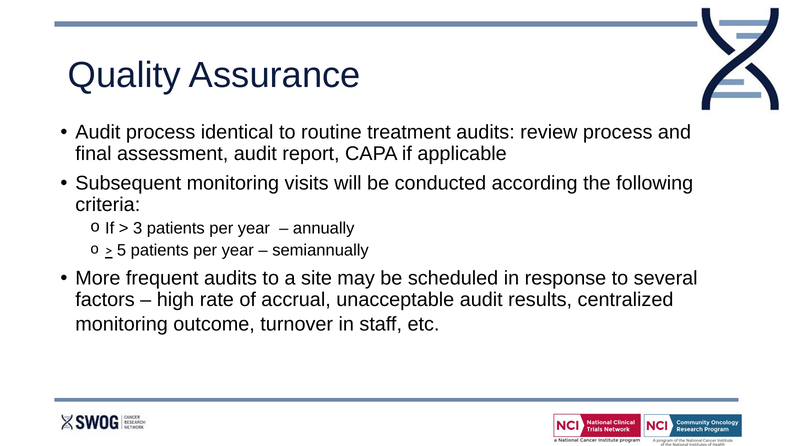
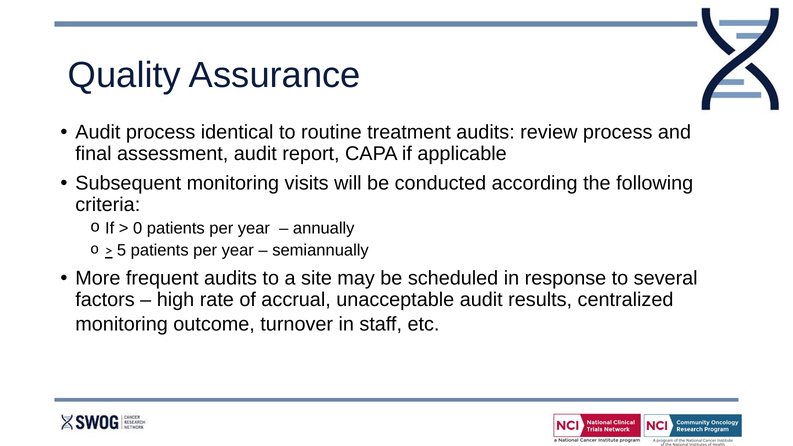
3: 3 -> 0
